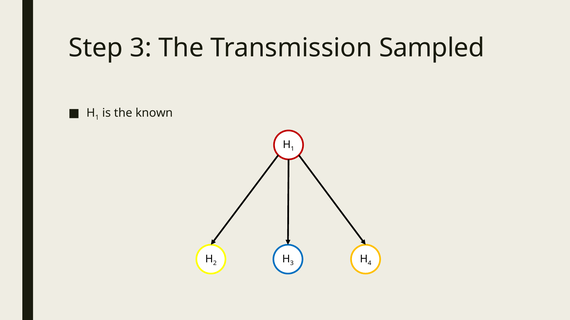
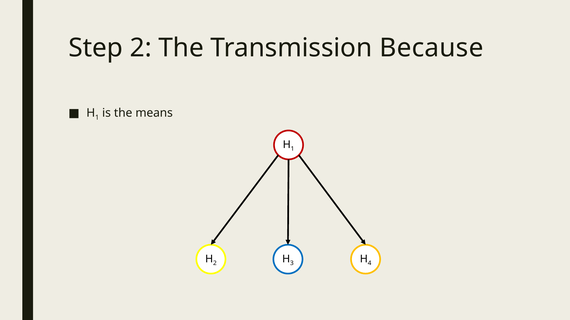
Step 3: 3 -> 2
Sampled: Sampled -> Because
known: known -> means
